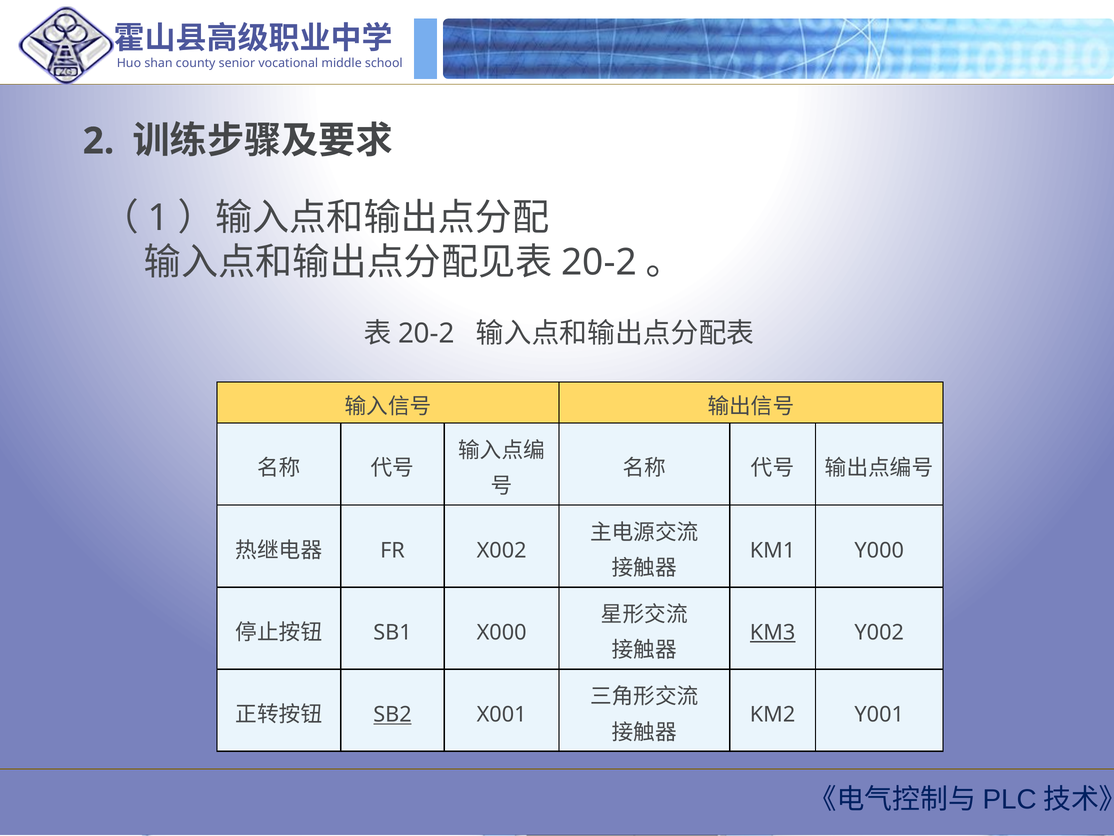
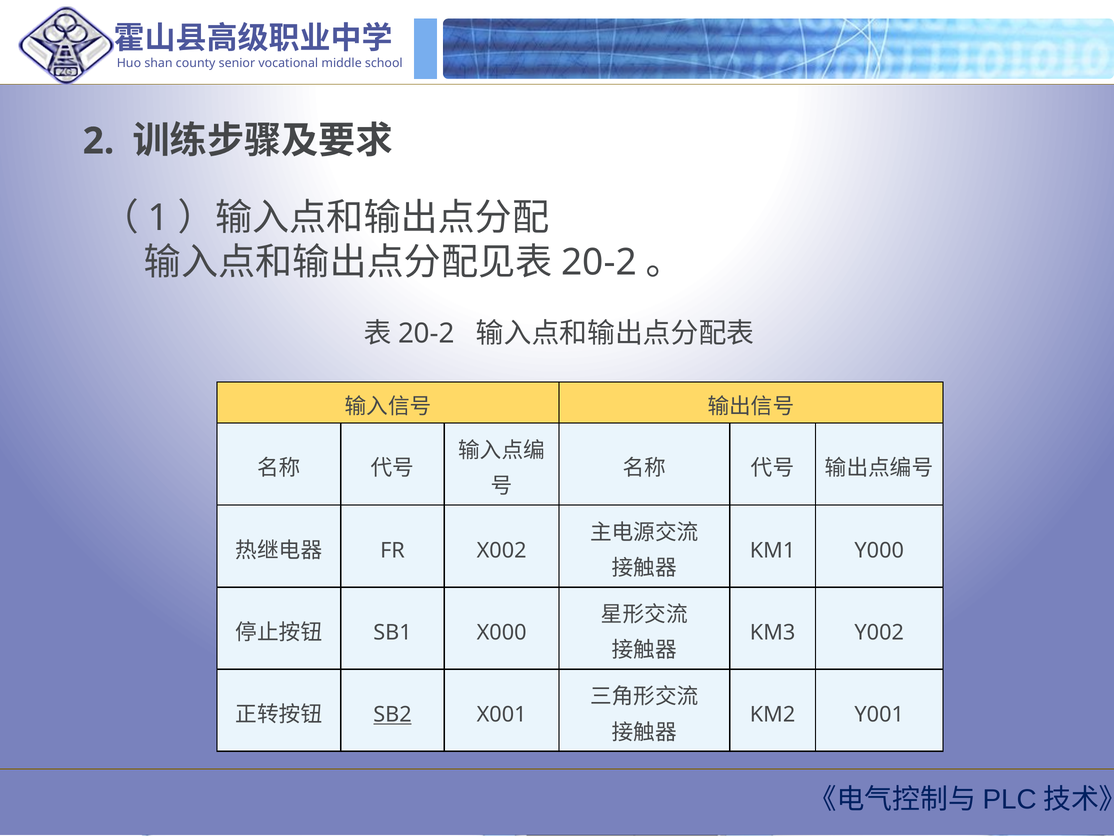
KM3 underline: present -> none
